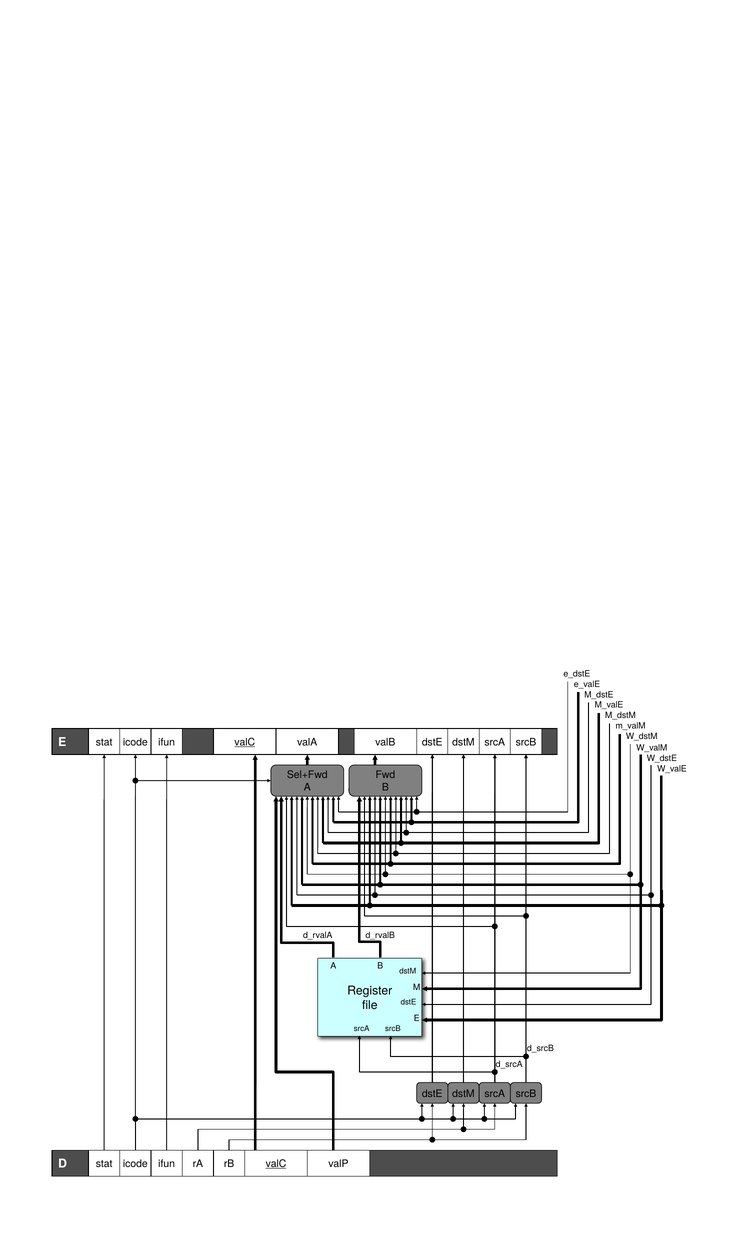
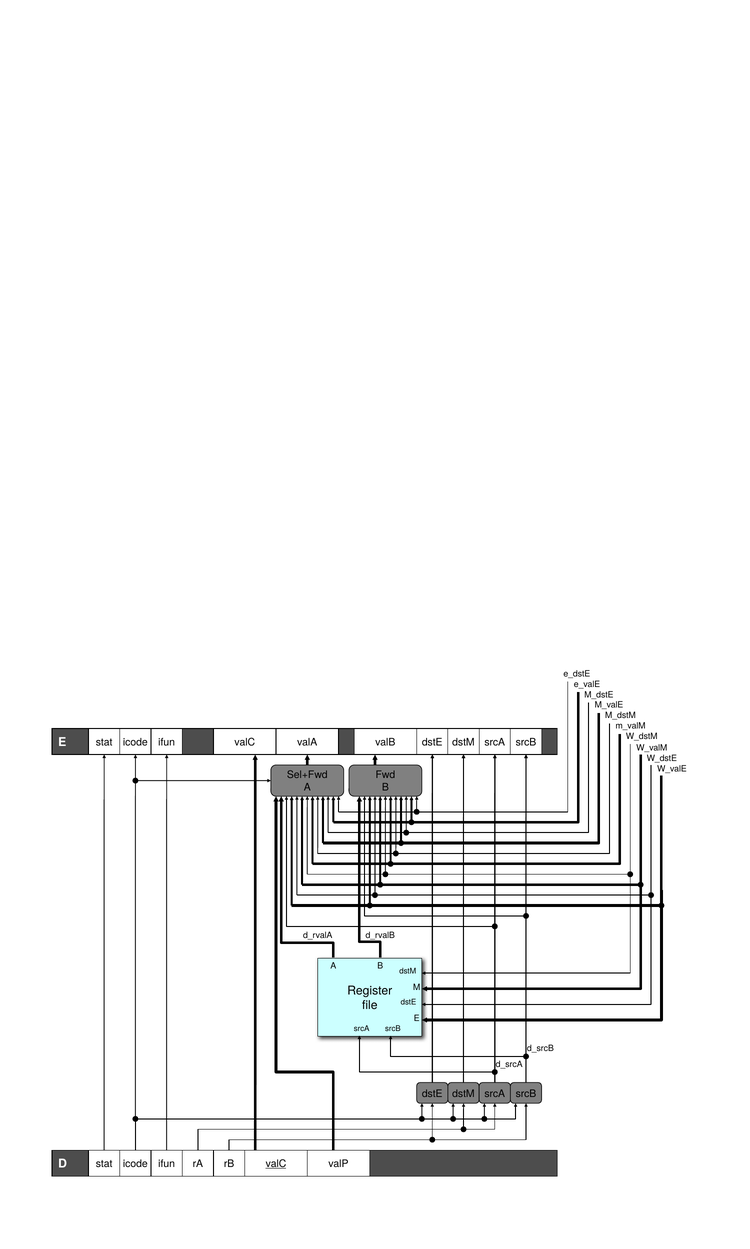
valC at (245, 743) underline: present -> none
